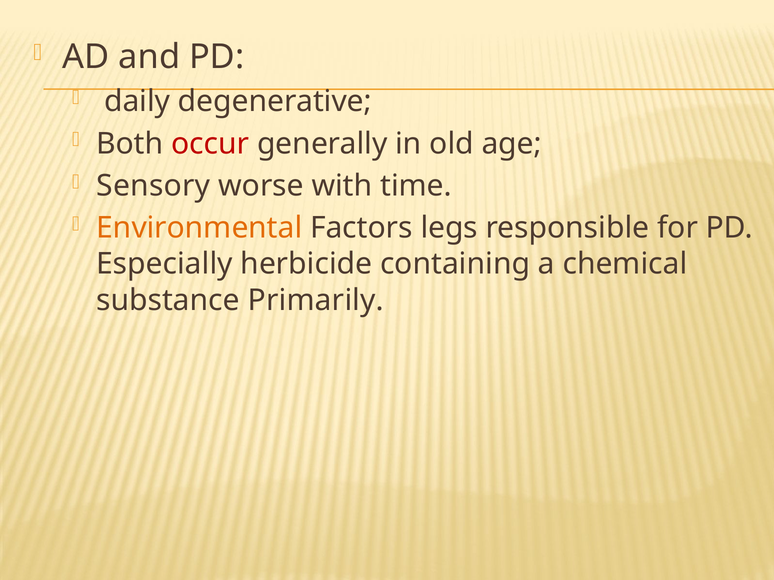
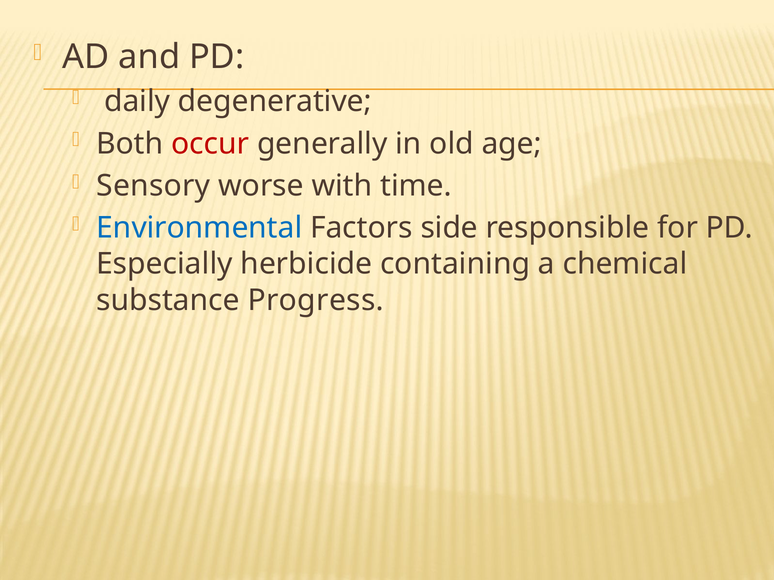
Environmental colour: orange -> blue
legs: legs -> side
Primarily: Primarily -> Progress
